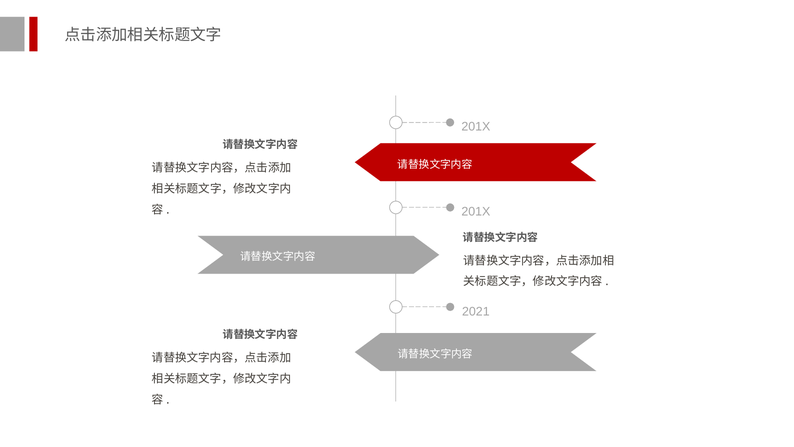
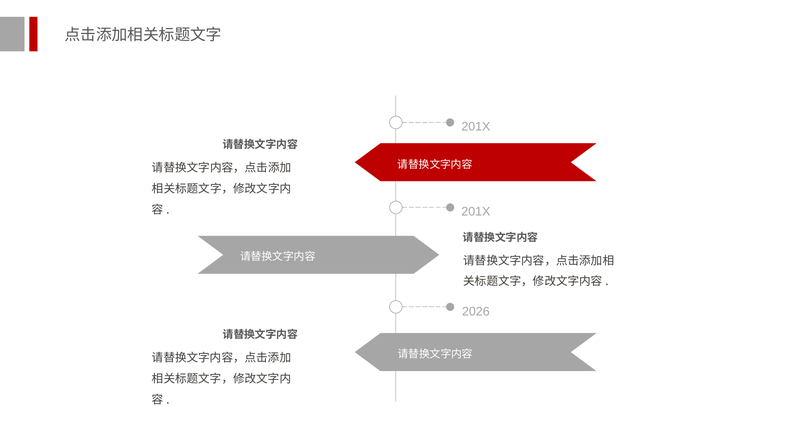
2021: 2021 -> 2026
